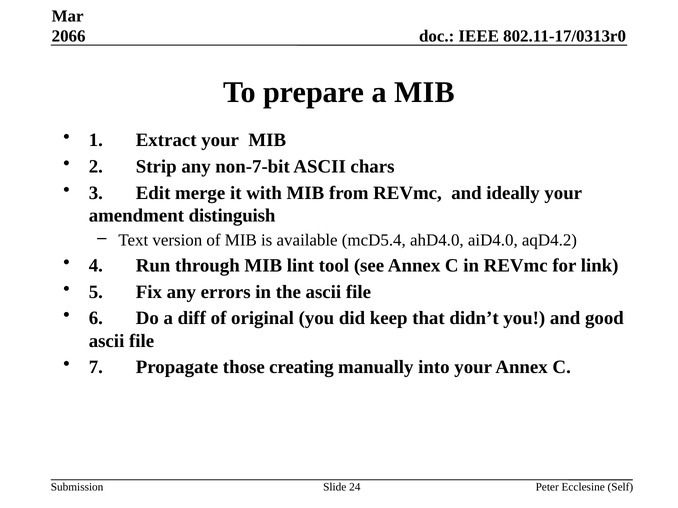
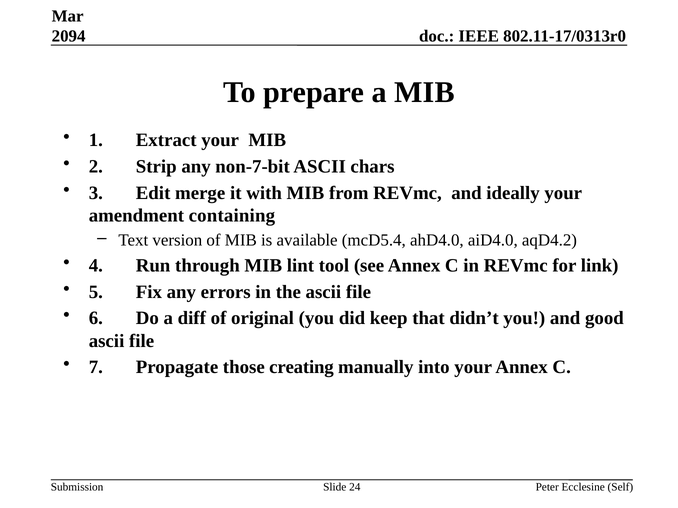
2066: 2066 -> 2094
distinguish: distinguish -> containing
